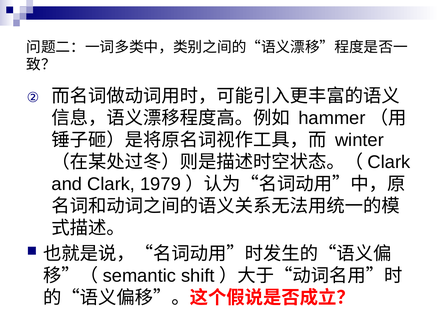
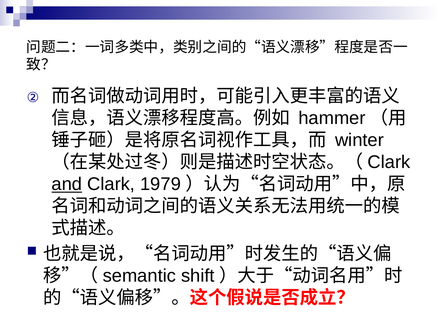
and underline: none -> present
